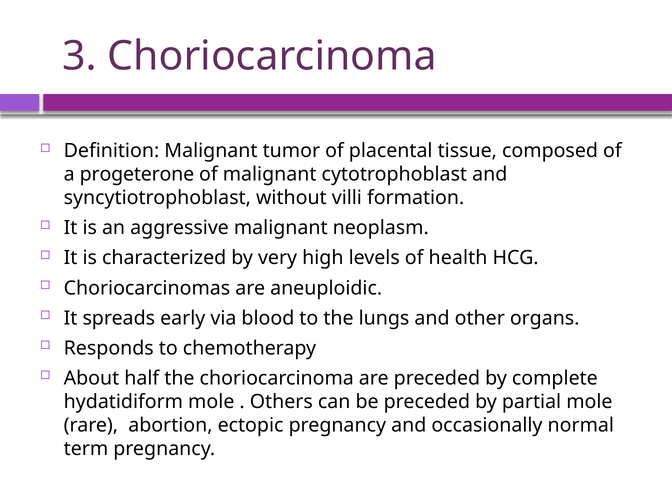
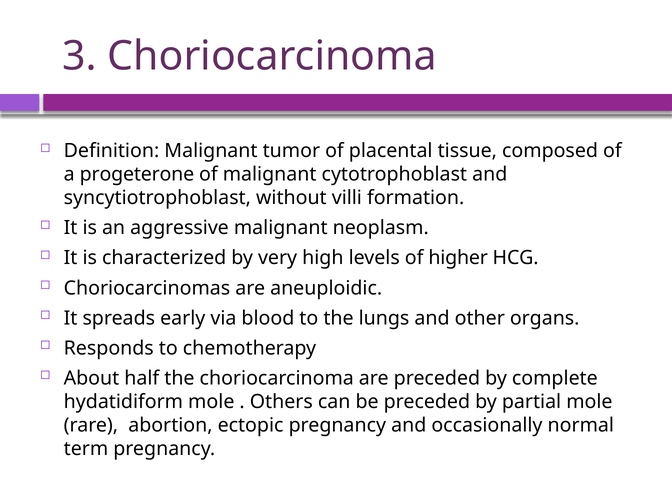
health: health -> higher
